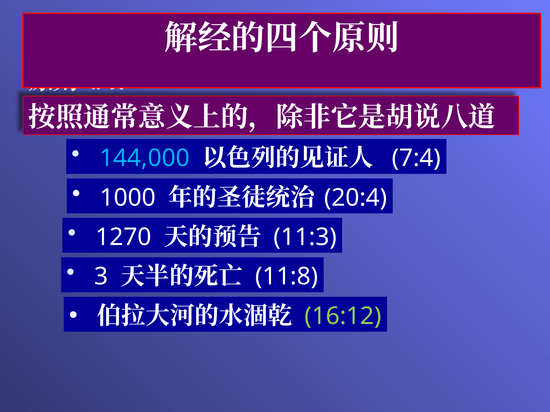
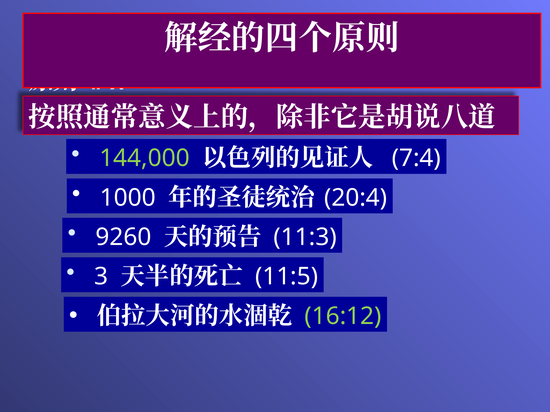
144,000 colour: light blue -> light green
1270: 1270 -> 9260
11:8: 11:8 -> 11:5
